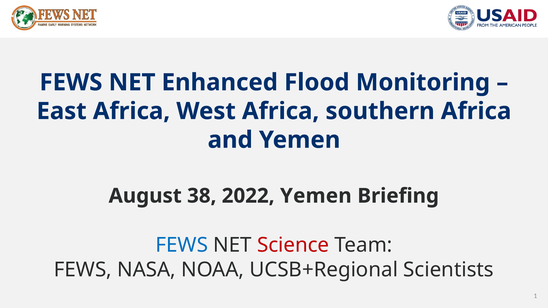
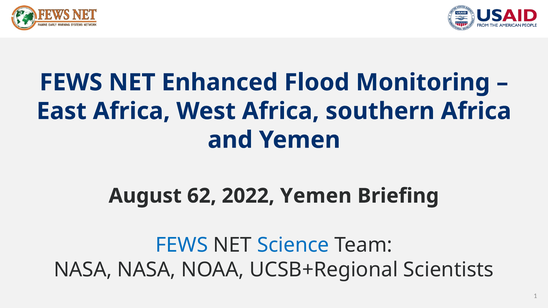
38: 38 -> 62
Science colour: red -> blue
FEWS at (83, 270): FEWS -> NASA
